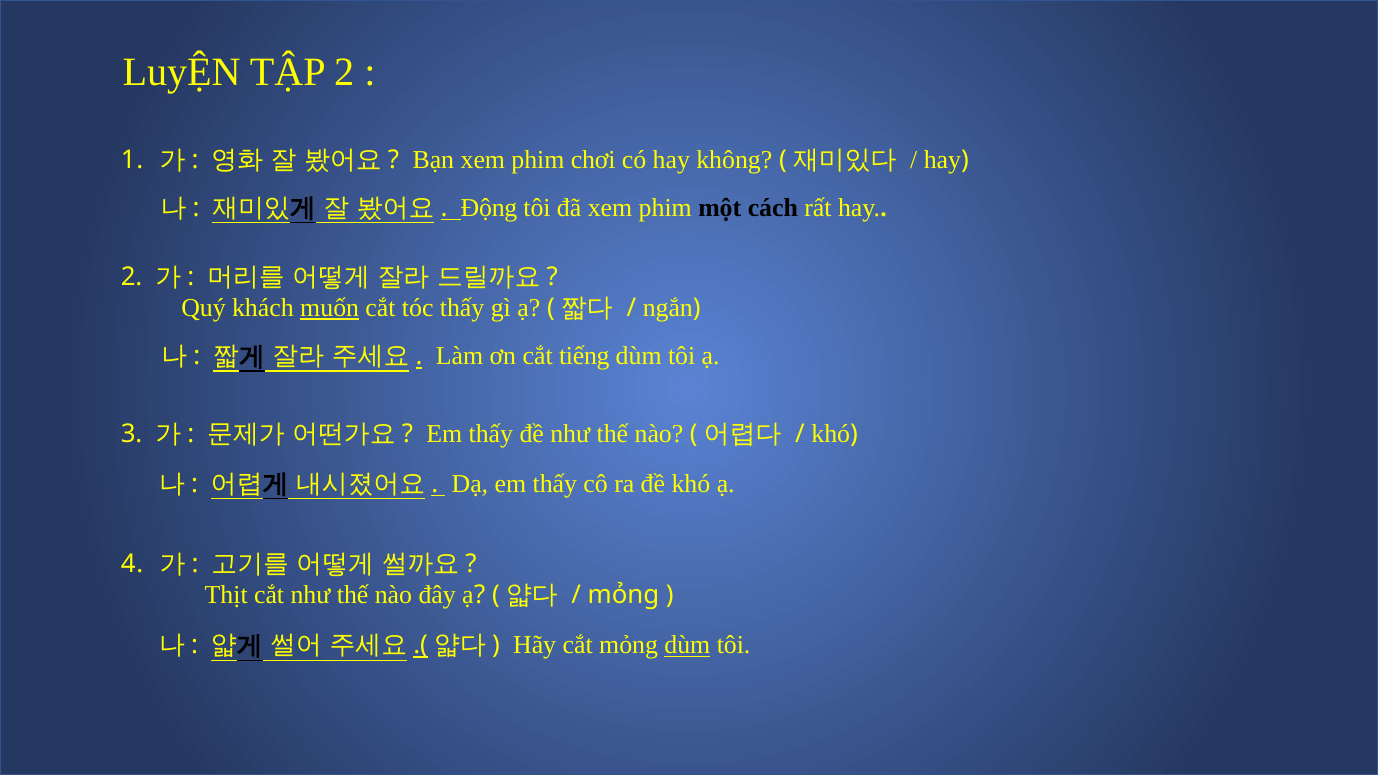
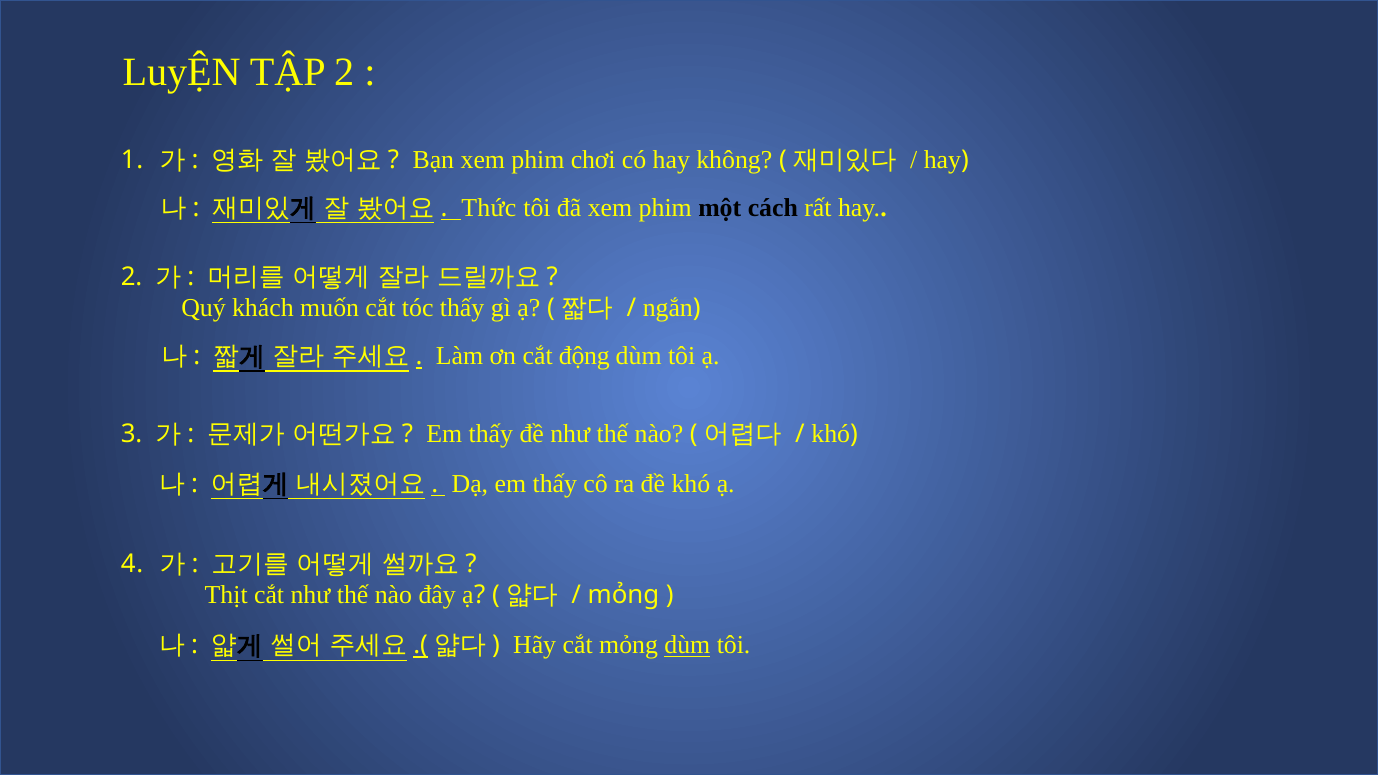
Động: Động -> Thức
muốn underline: present -> none
tiếng: tiếng -> động
